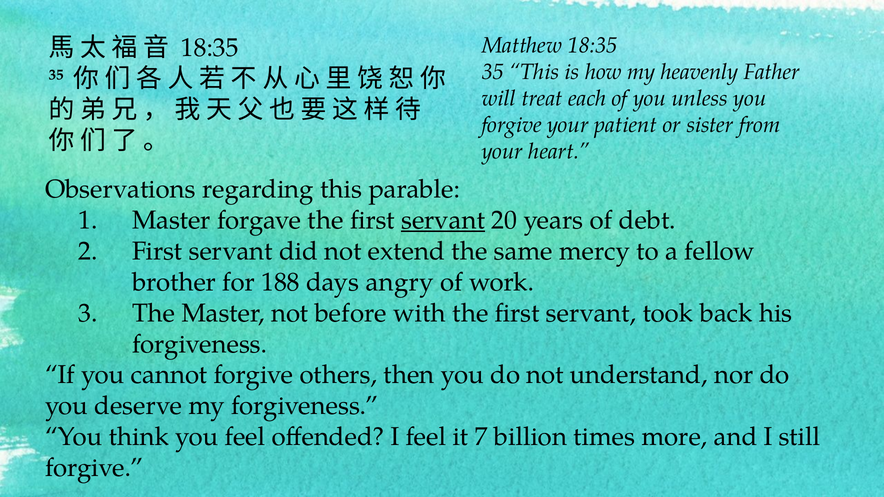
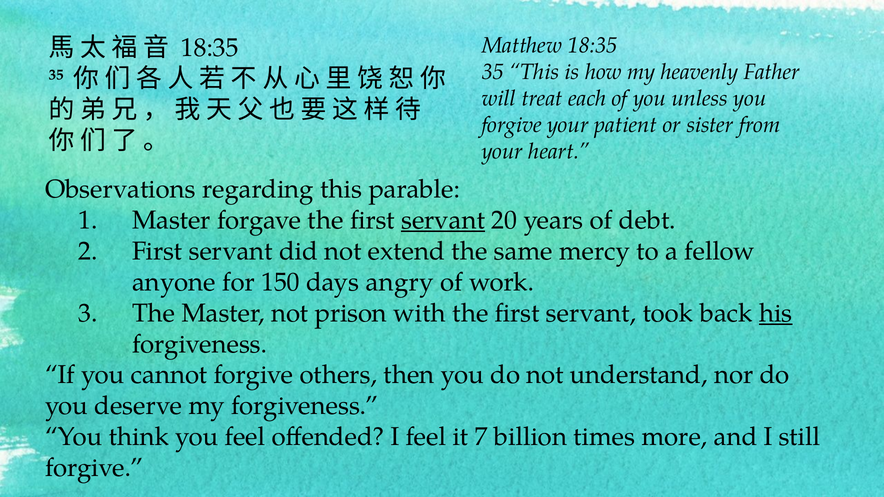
brother: brother -> anyone
188: 188 -> 150
before: before -> prison
his underline: none -> present
